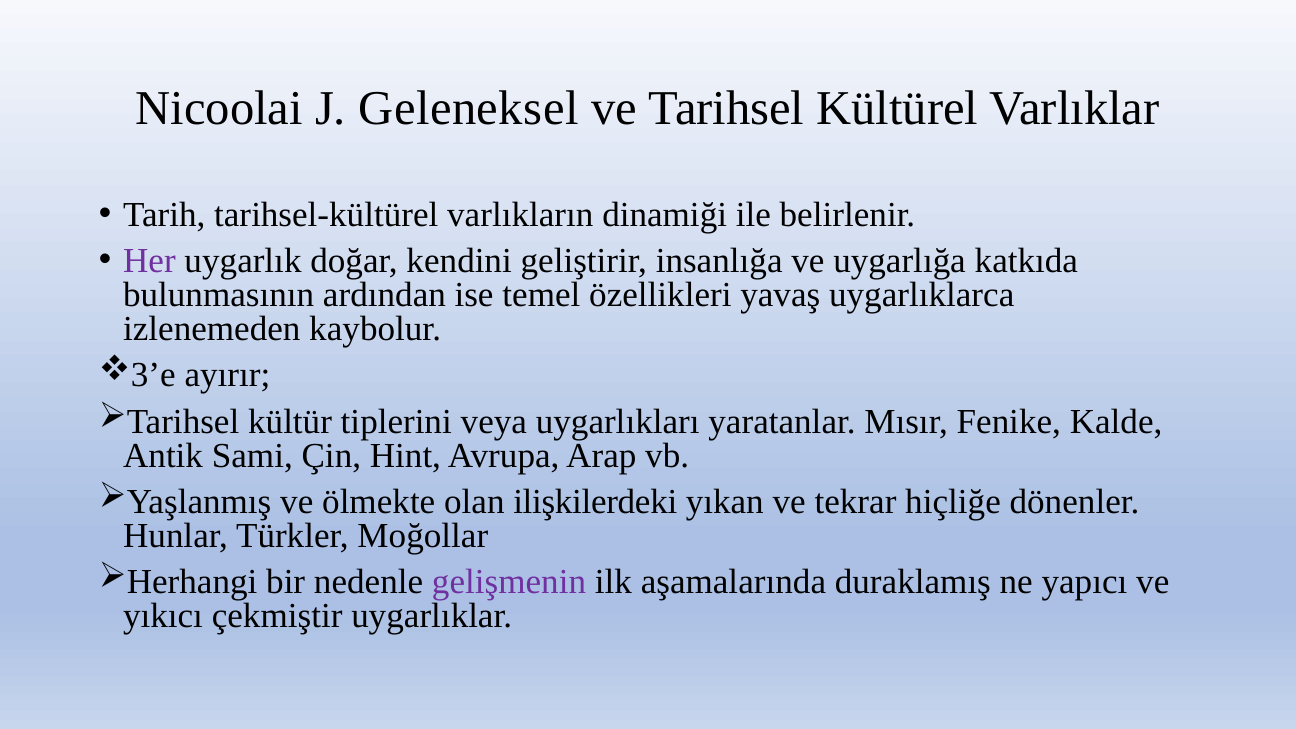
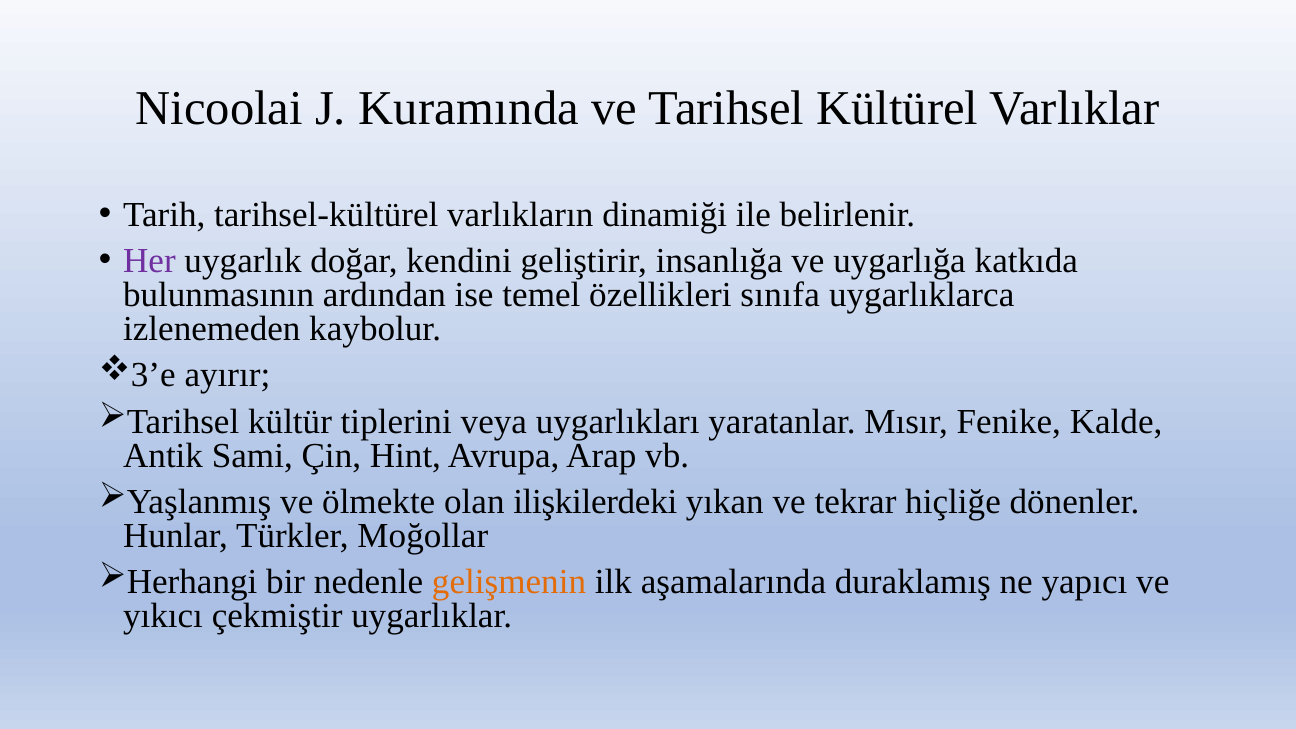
Geleneksel: Geleneksel -> Kuramında
yavaş: yavaş -> sınıfa
gelişmenin colour: purple -> orange
